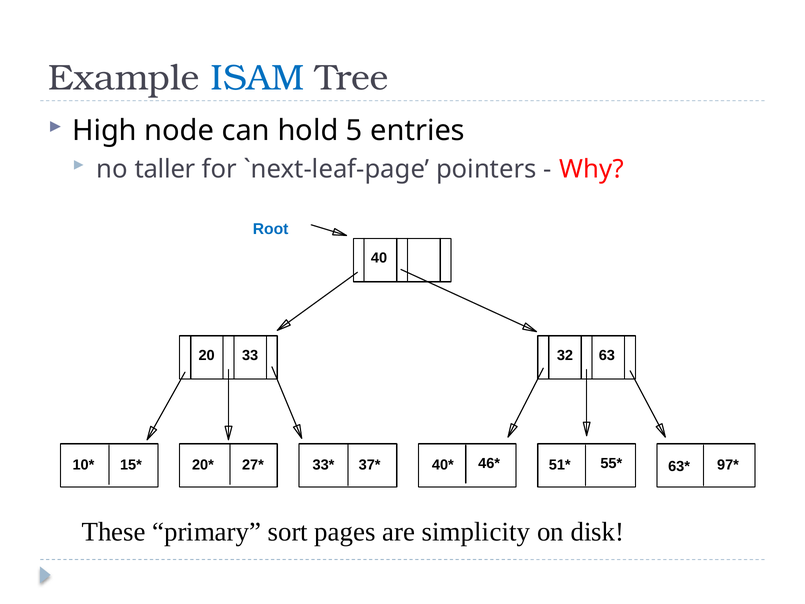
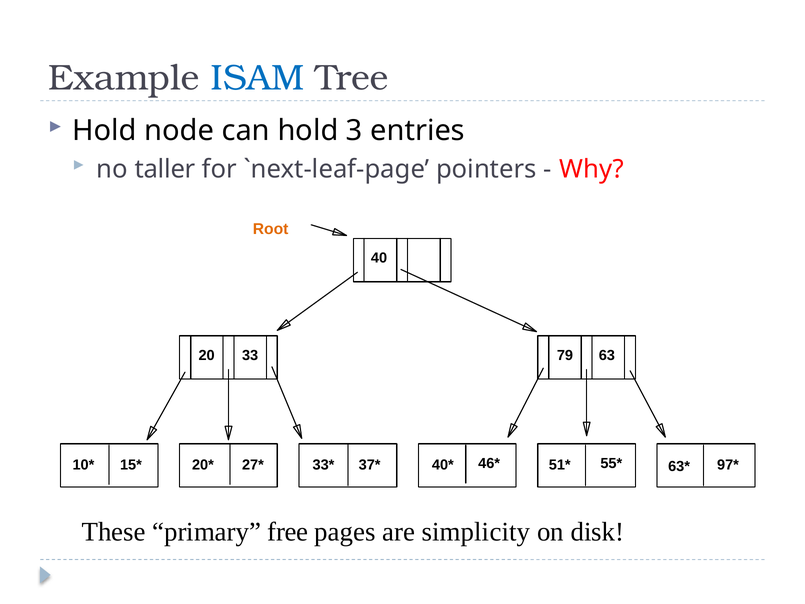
High at (105, 131): High -> Hold
5: 5 -> 3
Root colour: blue -> orange
32: 32 -> 79
sort: sort -> free
